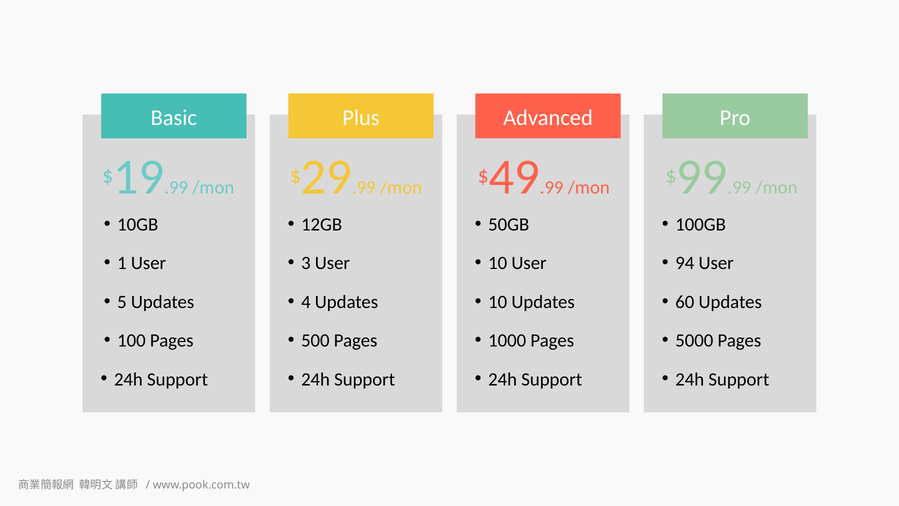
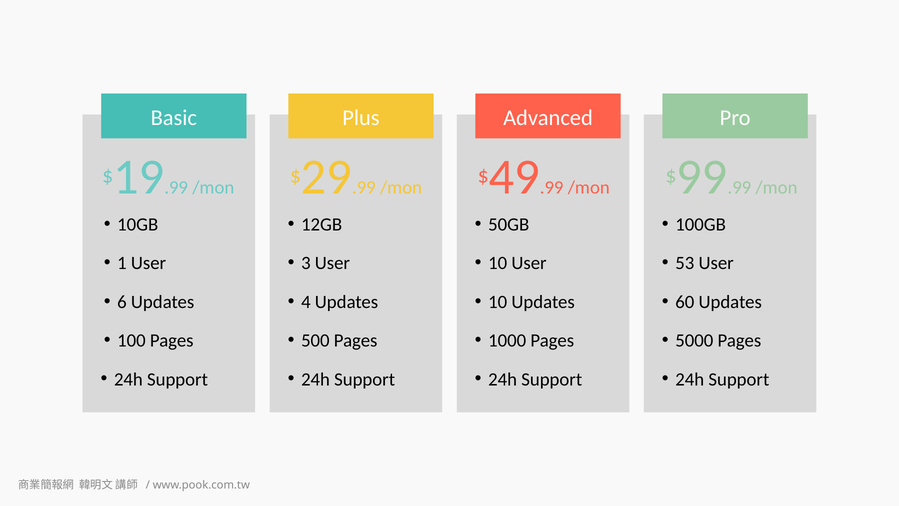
94: 94 -> 53
5: 5 -> 6
